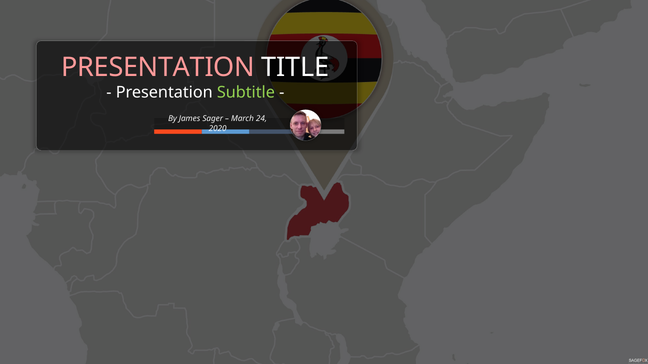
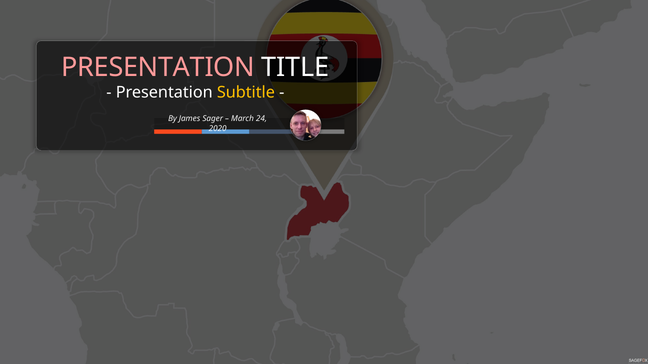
Subtitle colour: light green -> yellow
